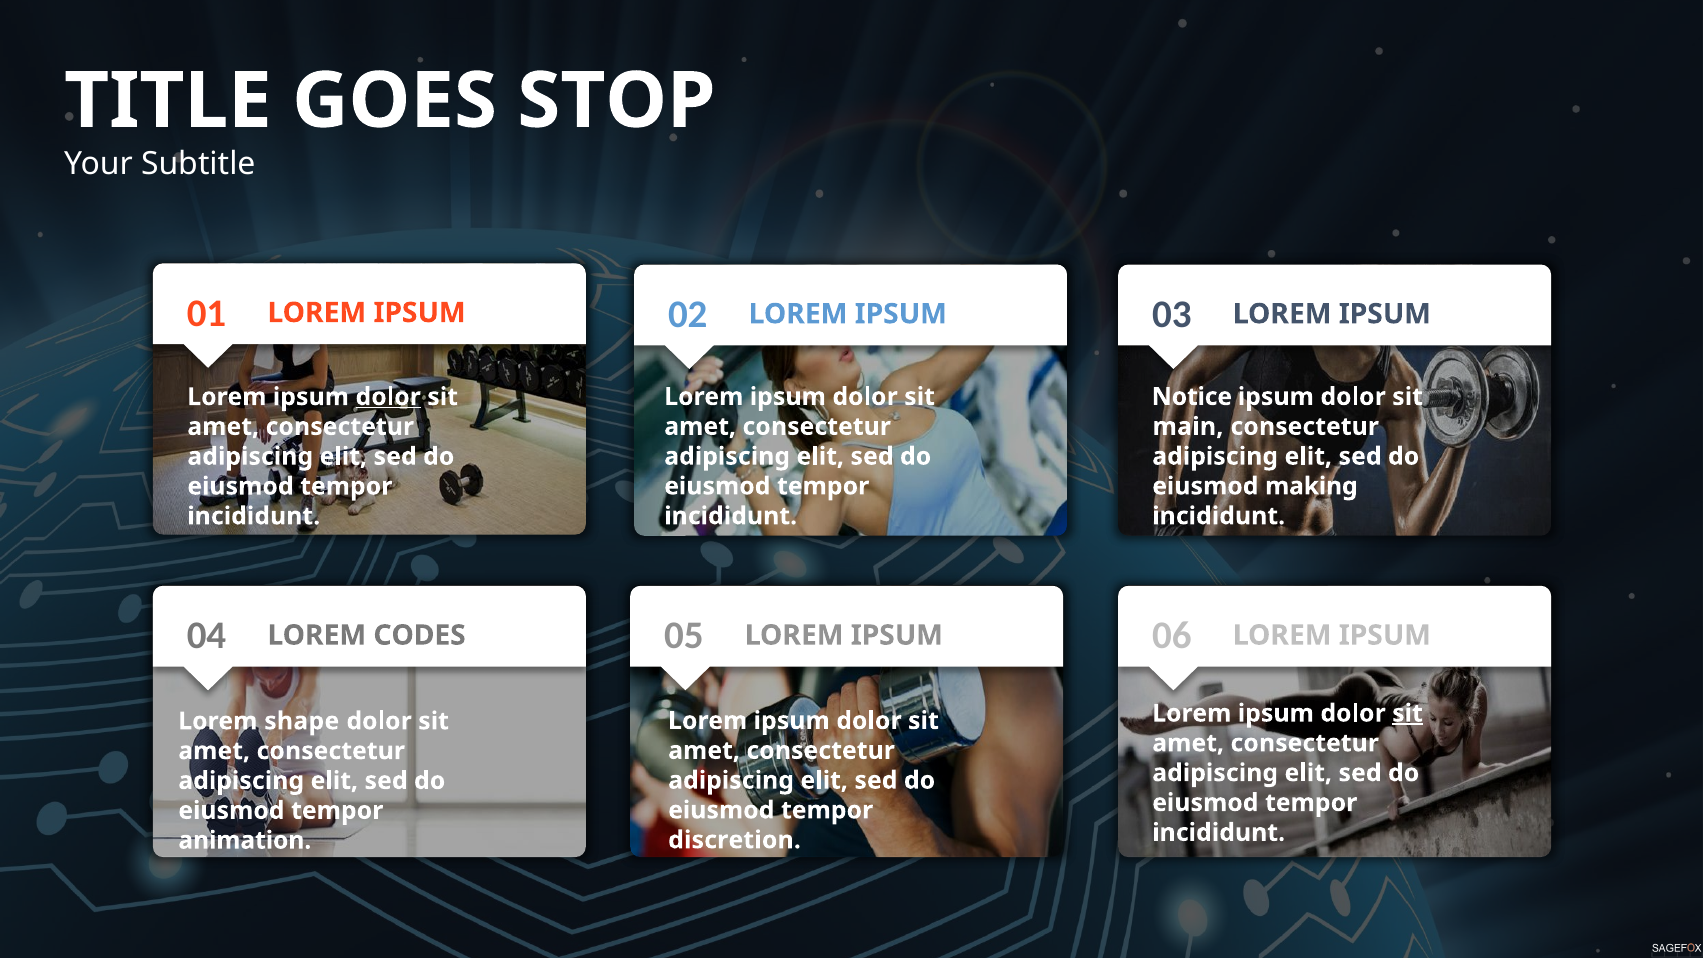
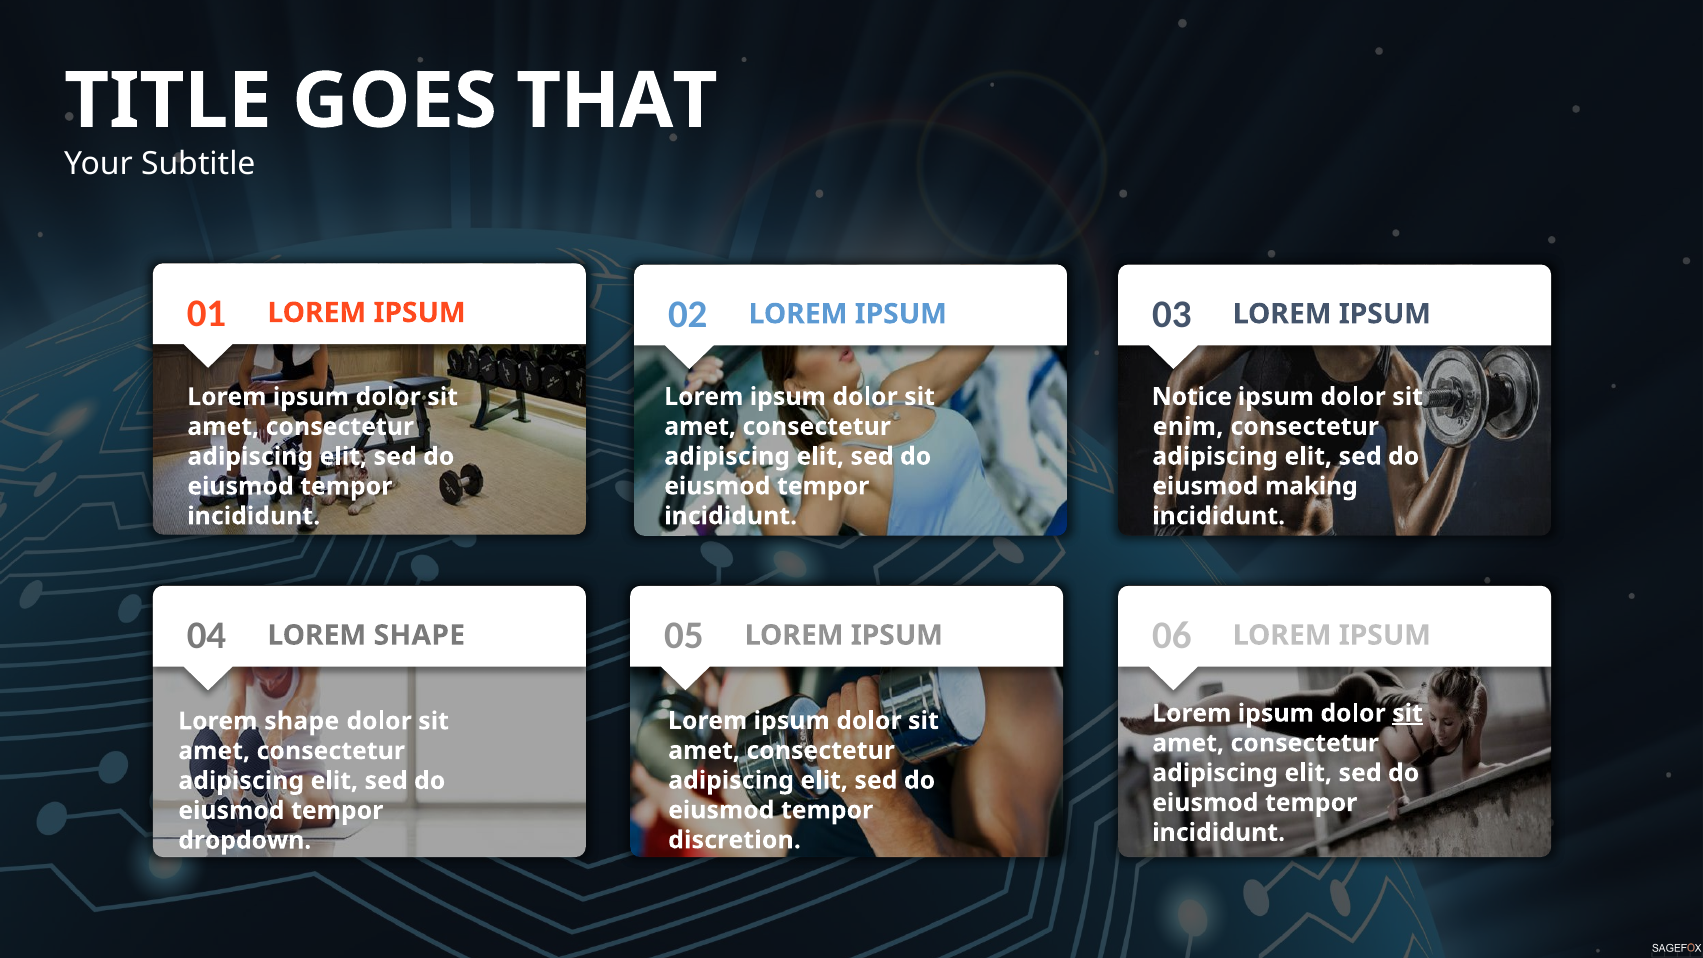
STOP: STOP -> THAT
dolor at (388, 397) underline: present -> none
main: main -> enim
04 LOREM CODES: CODES -> SHAPE
animation: animation -> dropdown
